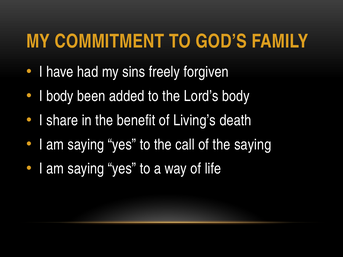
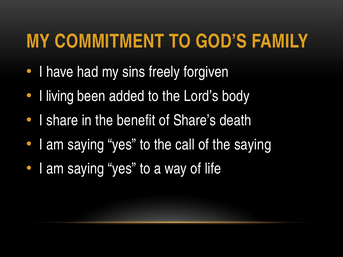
I body: body -> living
Living’s: Living’s -> Share’s
